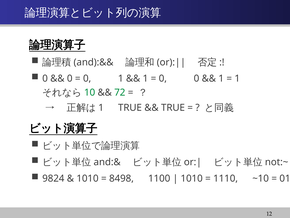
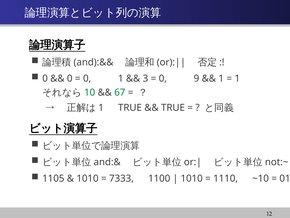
1 at (145, 78): 1 -> 3
0 0: 0 -> 9
72: 72 -> 67
9824: 9824 -> 1105
8498: 8498 -> 7333
